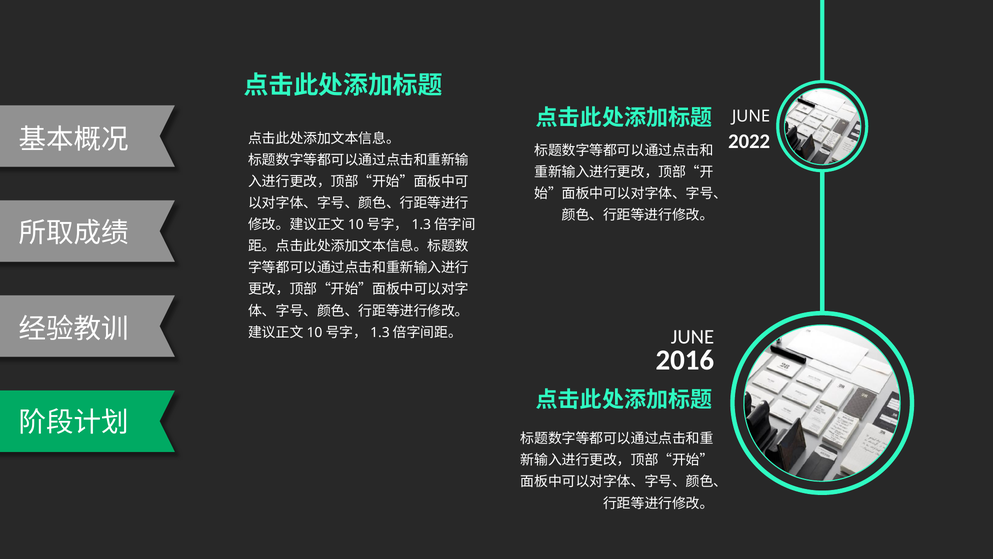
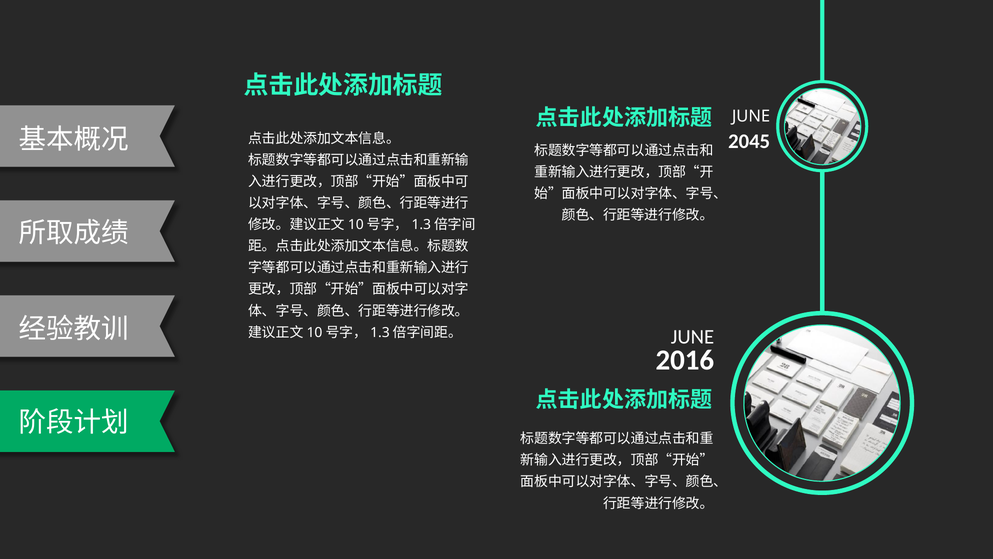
2022: 2022 -> 2045
